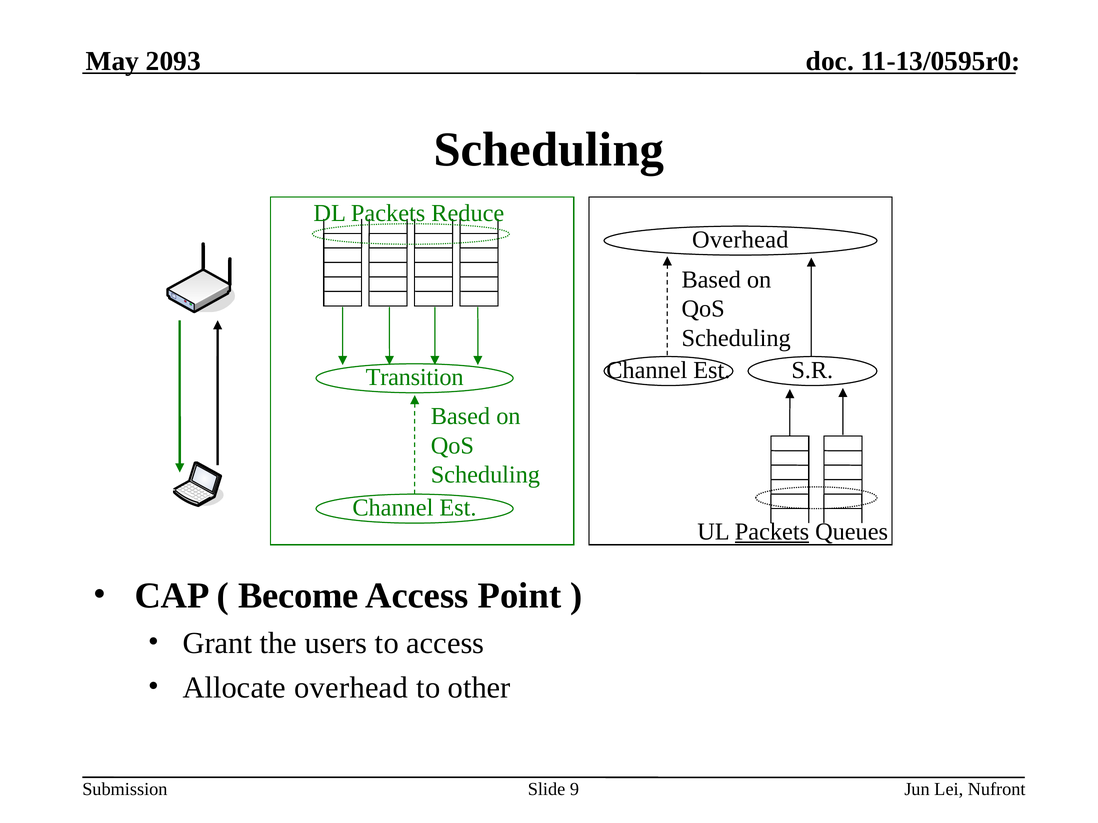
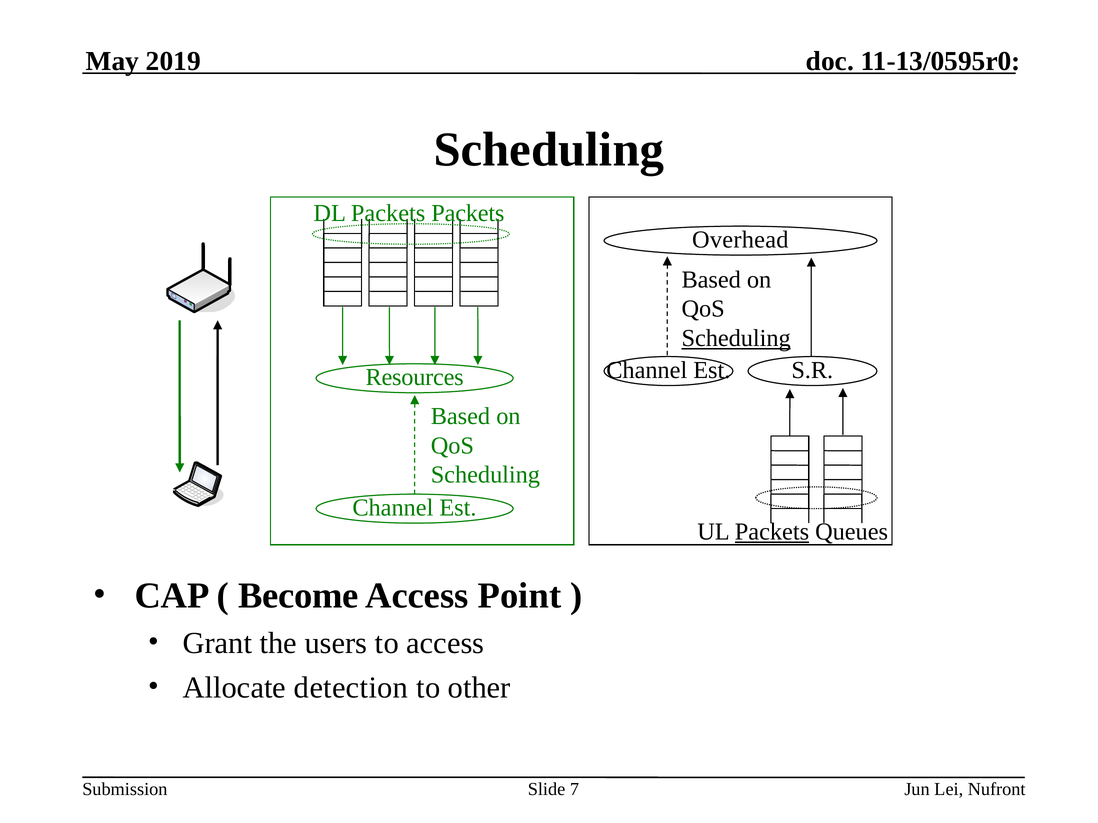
2093: 2093 -> 2019
Packets Reduce: Reduce -> Packets
Scheduling at (736, 338) underline: none -> present
Transition: Transition -> Resources
Allocate overhead: overhead -> detection
9: 9 -> 7
